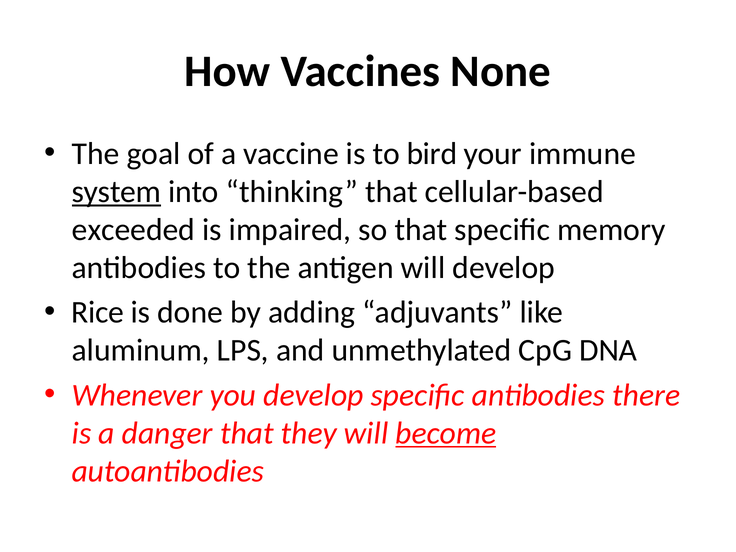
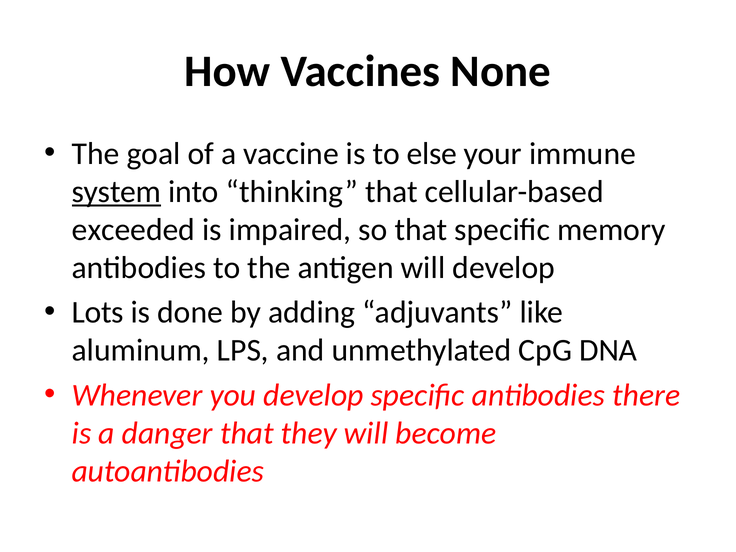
bird: bird -> else
Rice: Rice -> Lots
become underline: present -> none
